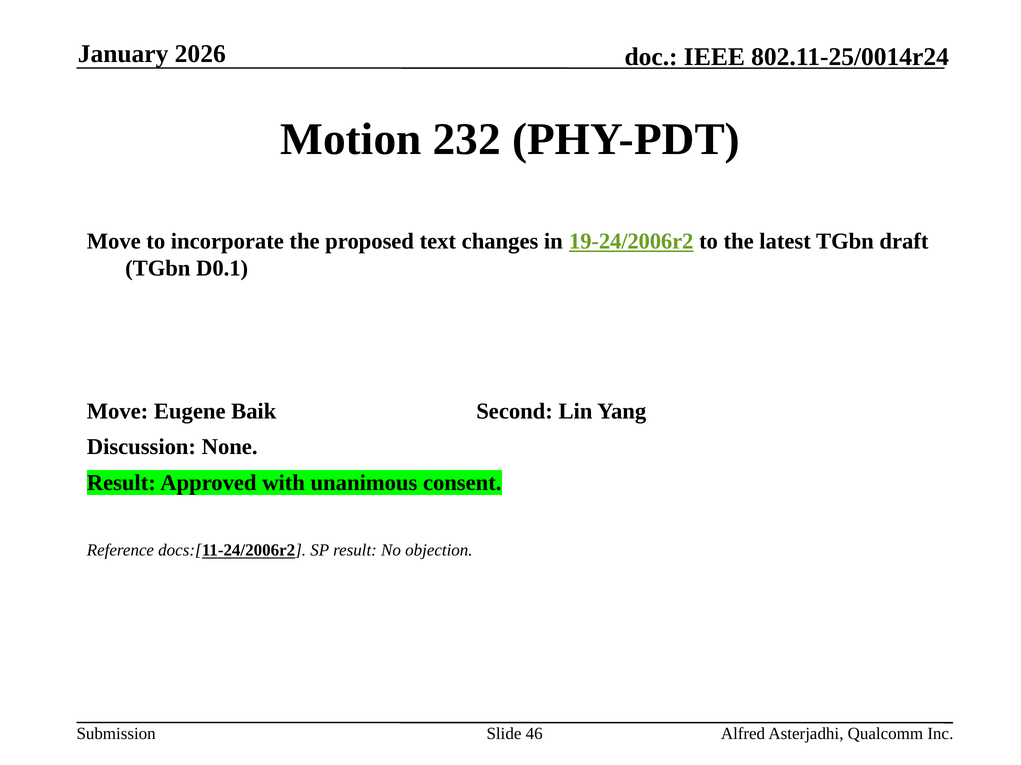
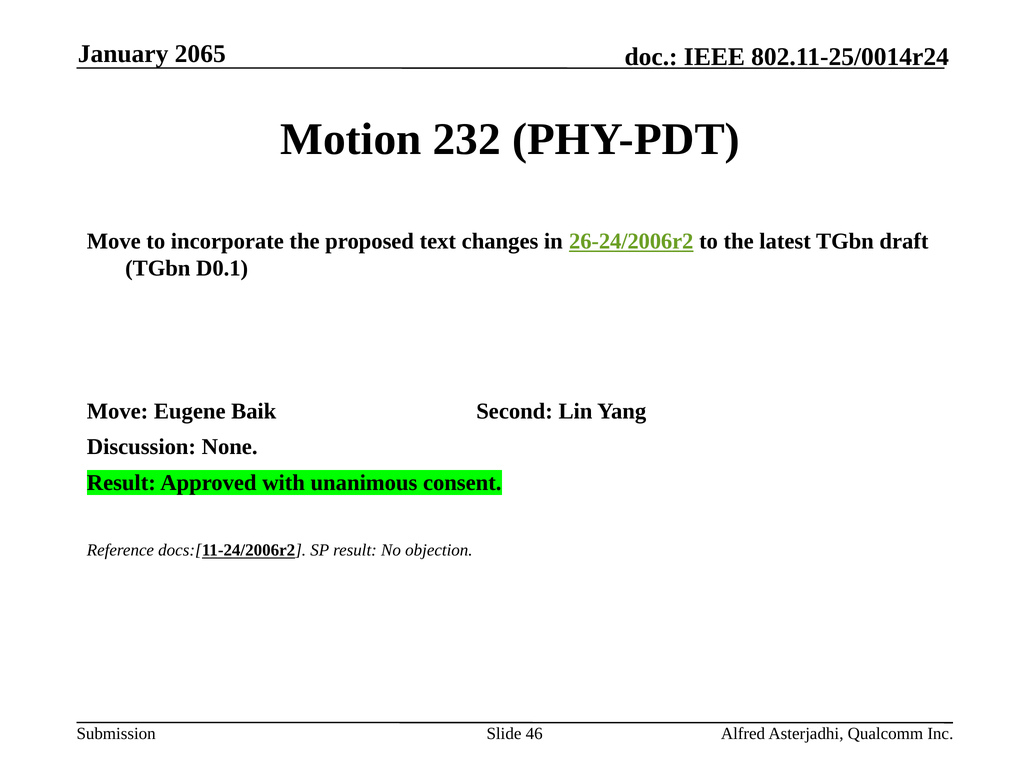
2026: 2026 -> 2065
19-24/2006r2: 19-24/2006r2 -> 26-24/2006r2
